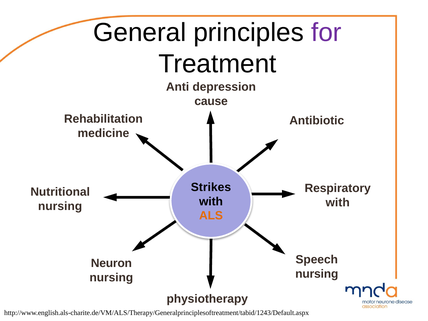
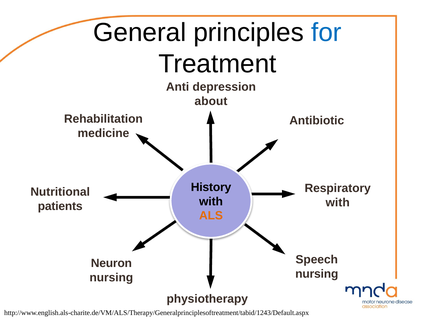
for colour: purple -> blue
cause: cause -> about
Strikes: Strikes -> History
nursing at (60, 206): nursing -> patients
